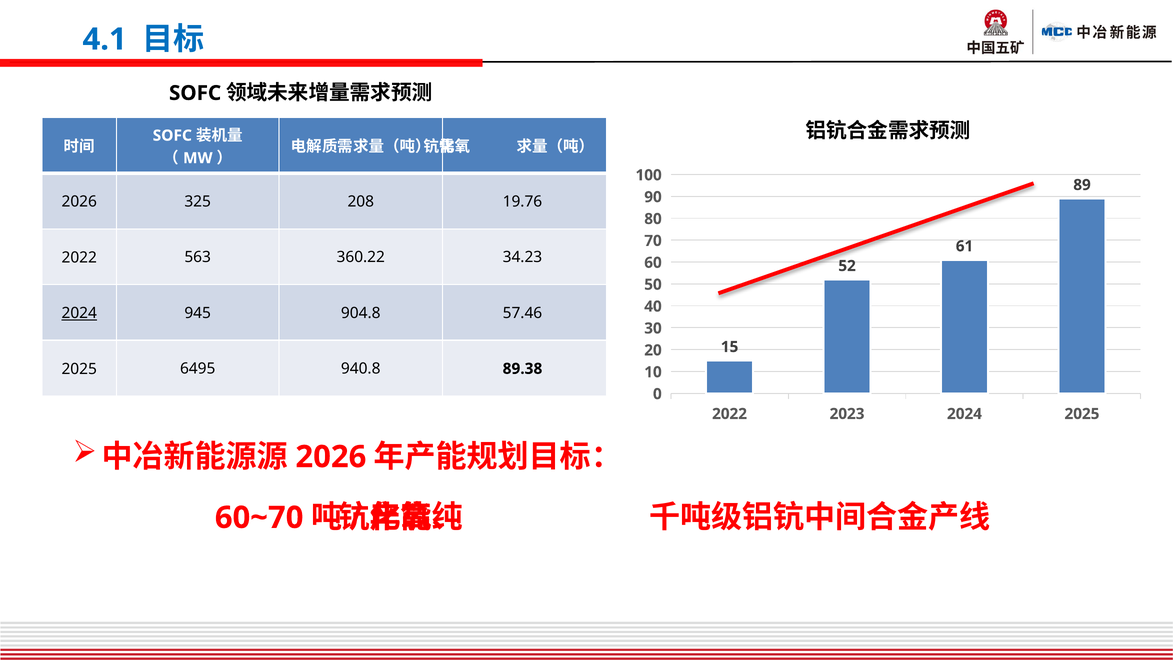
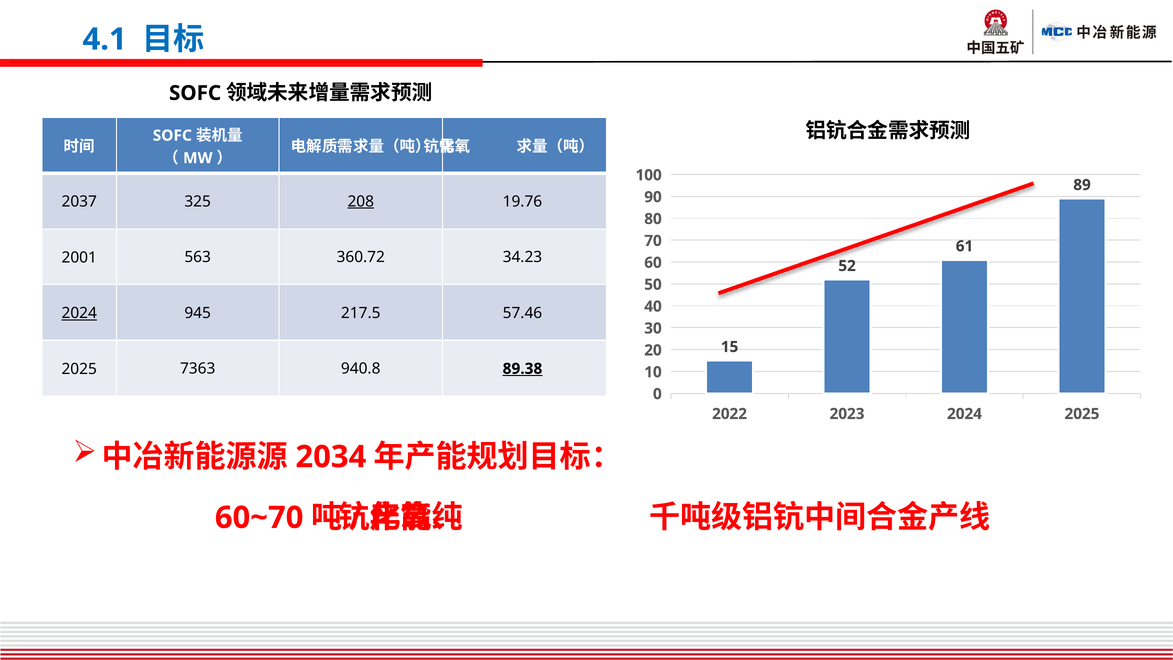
2026 at (79, 202): 2026 -> 2037
208 underline: none -> present
2022 at (79, 257): 2022 -> 2001
360.22: 360.22 -> 360.72
904.8: 904.8 -> 217.5
6495: 6495 -> 7363
89.38 underline: none -> present
2026 at (331, 457): 2026 -> 2034
